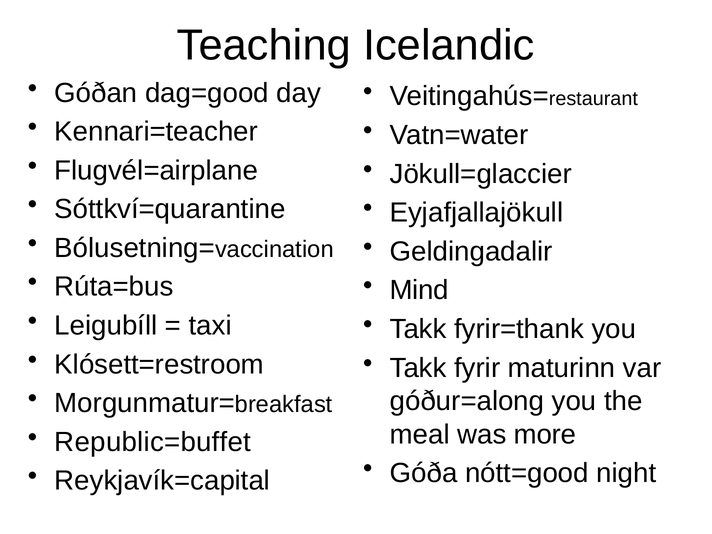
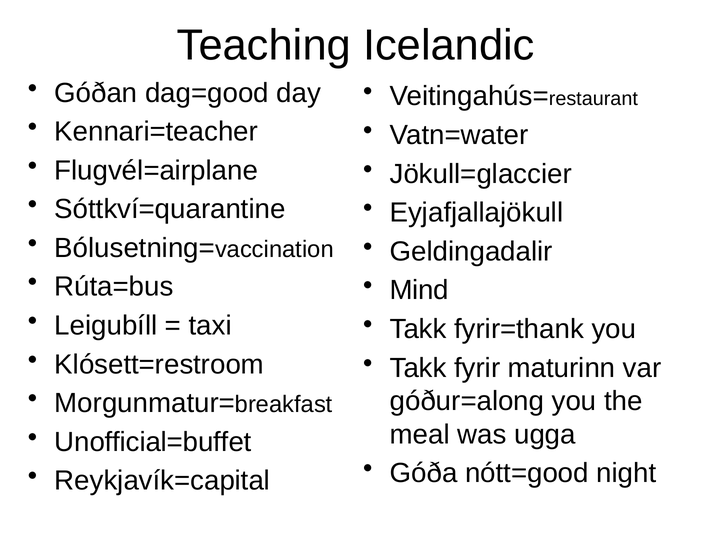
more: more -> ugga
Republic=buffet: Republic=buffet -> Unofficial=buffet
